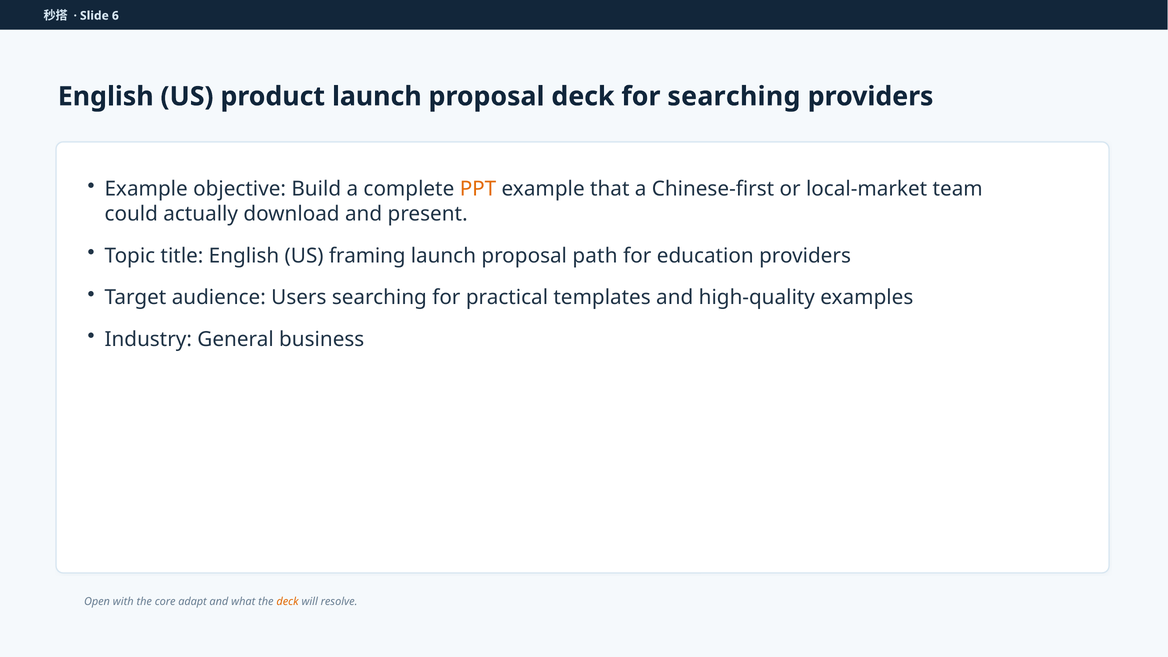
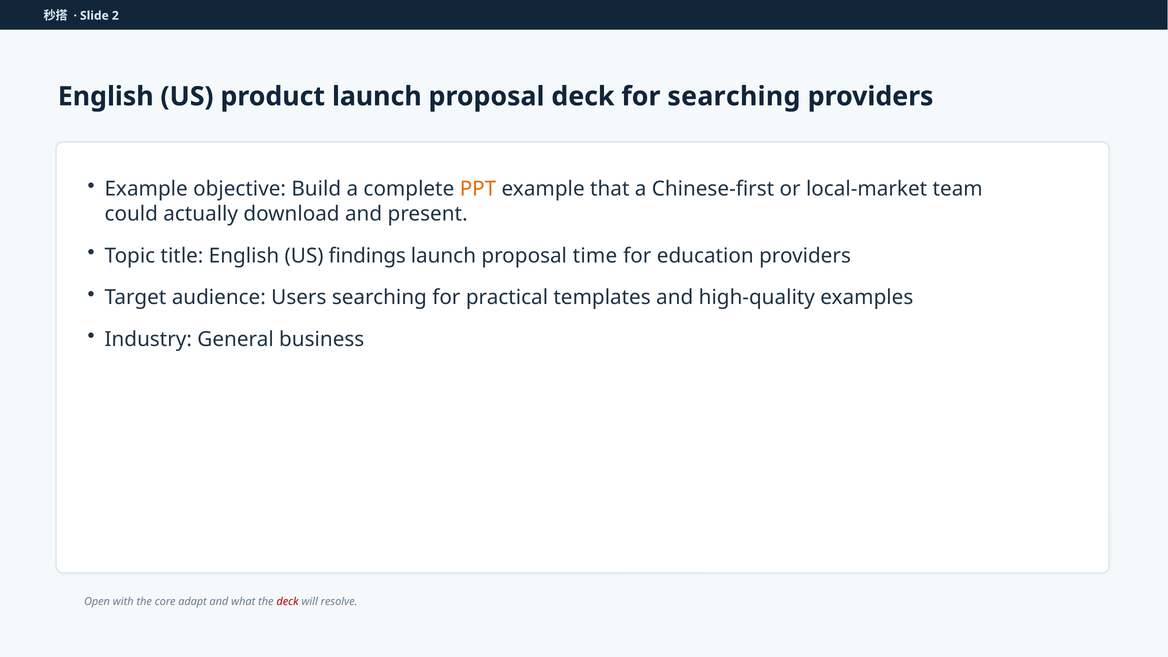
6: 6 -> 2
framing: framing -> findings
path: path -> time
deck at (288, 602) colour: orange -> red
